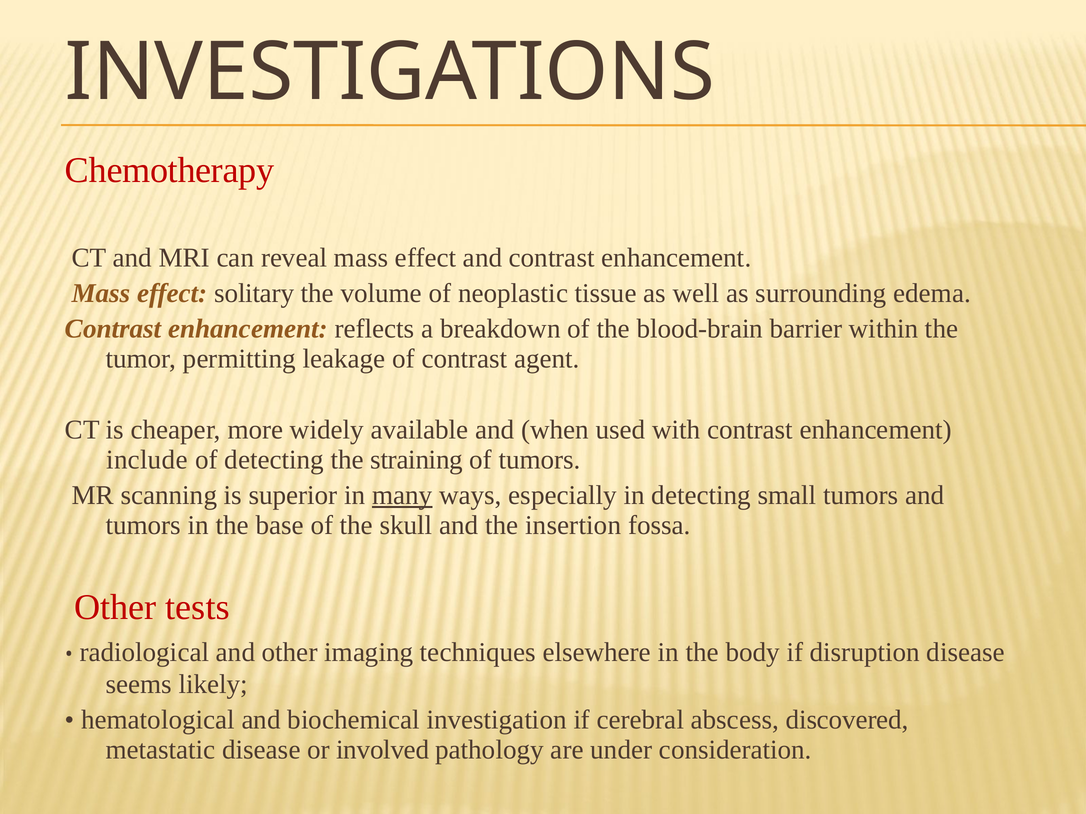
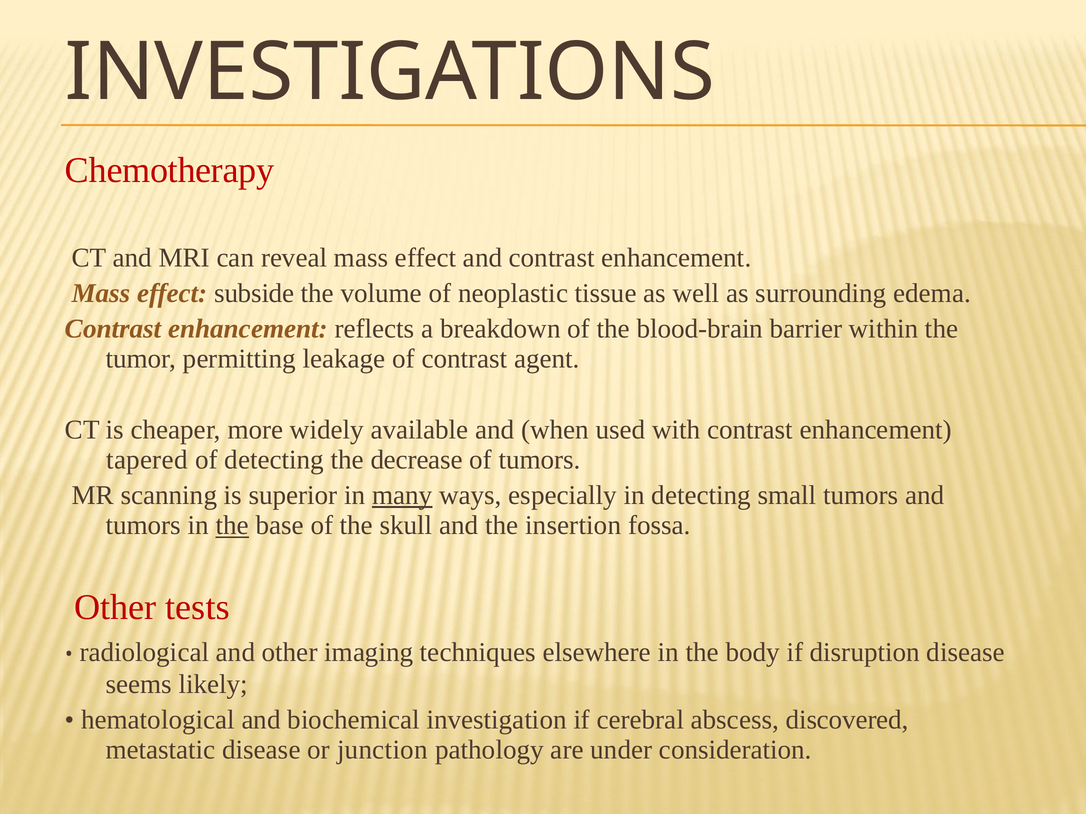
solitary: solitary -> subside
include: include -> tapered
straining: straining -> decrease
the at (232, 526) underline: none -> present
involved: involved -> junction
